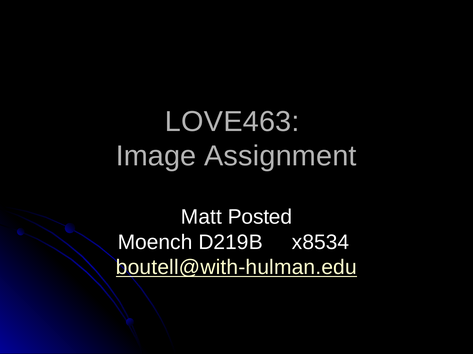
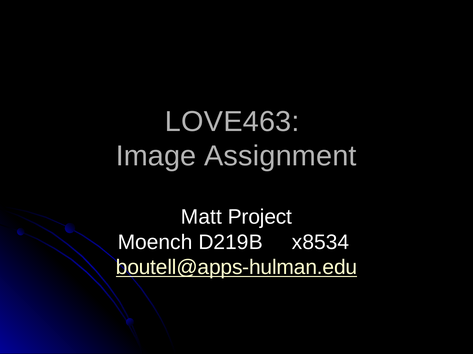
Posted: Posted -> Project
boutell@with-hulman.edu: boutell@with-hulman.edu -> boutell@apps-hulman.edu
